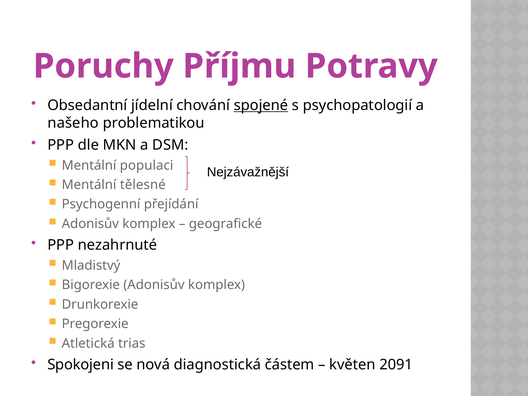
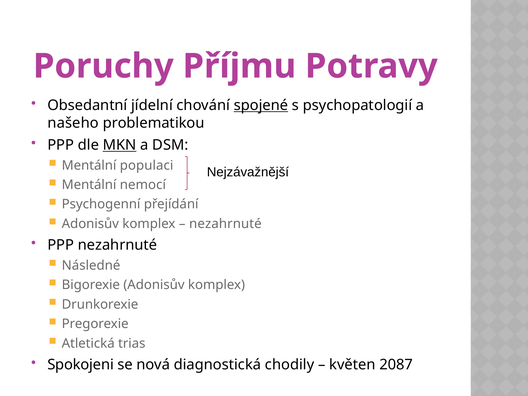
MKN underline: none -> present
tělesné: tělesné -> nemocí
geografické at (225, 224): geografické -> nezahrnuté
Mladistvý: Mladistvý -> Následné
částem: částem -> chodily
2091: 2091 -> 2087
